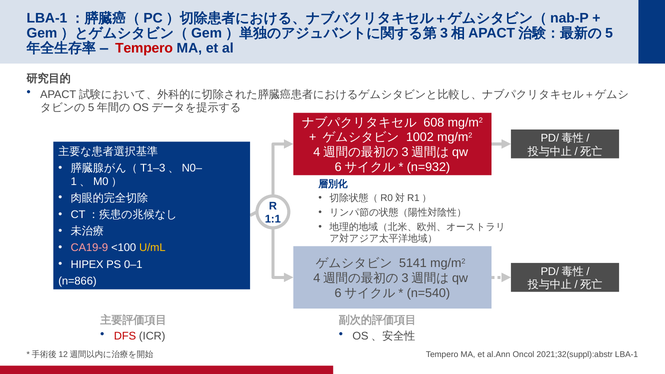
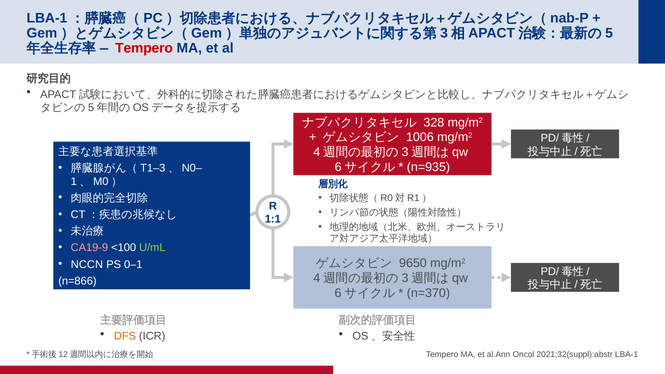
608: 608 -> 328
1002: 1002 -> 1006
n=932: n=932 -> n=935
U/mL colour: yellow -> light green
5141: 5141 -> 9650
HIPEX: HIPEX -> NCCN
n=540: n=540 -> n=370
DFS colour: red -> orange
